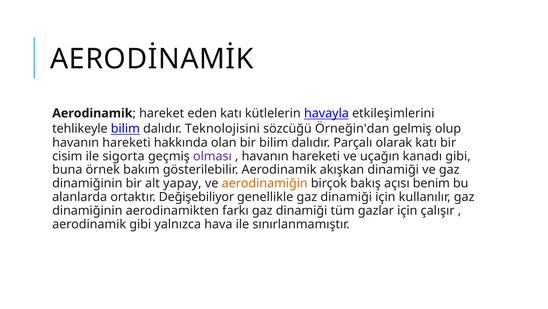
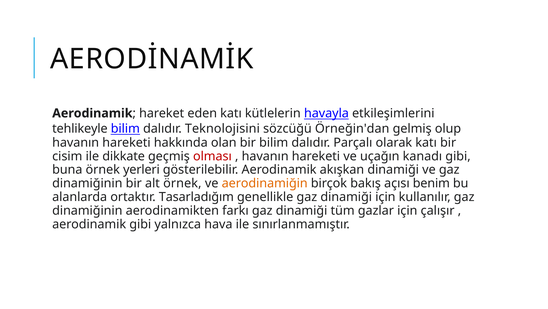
sigorta: sigorta -> dikkate
olması colour: purple -> red
bakım: bakım -> yerleri
alt yapay: yapay -> örnek
Değişebiliyor: Değişebiliyor -> Tasarladığım
